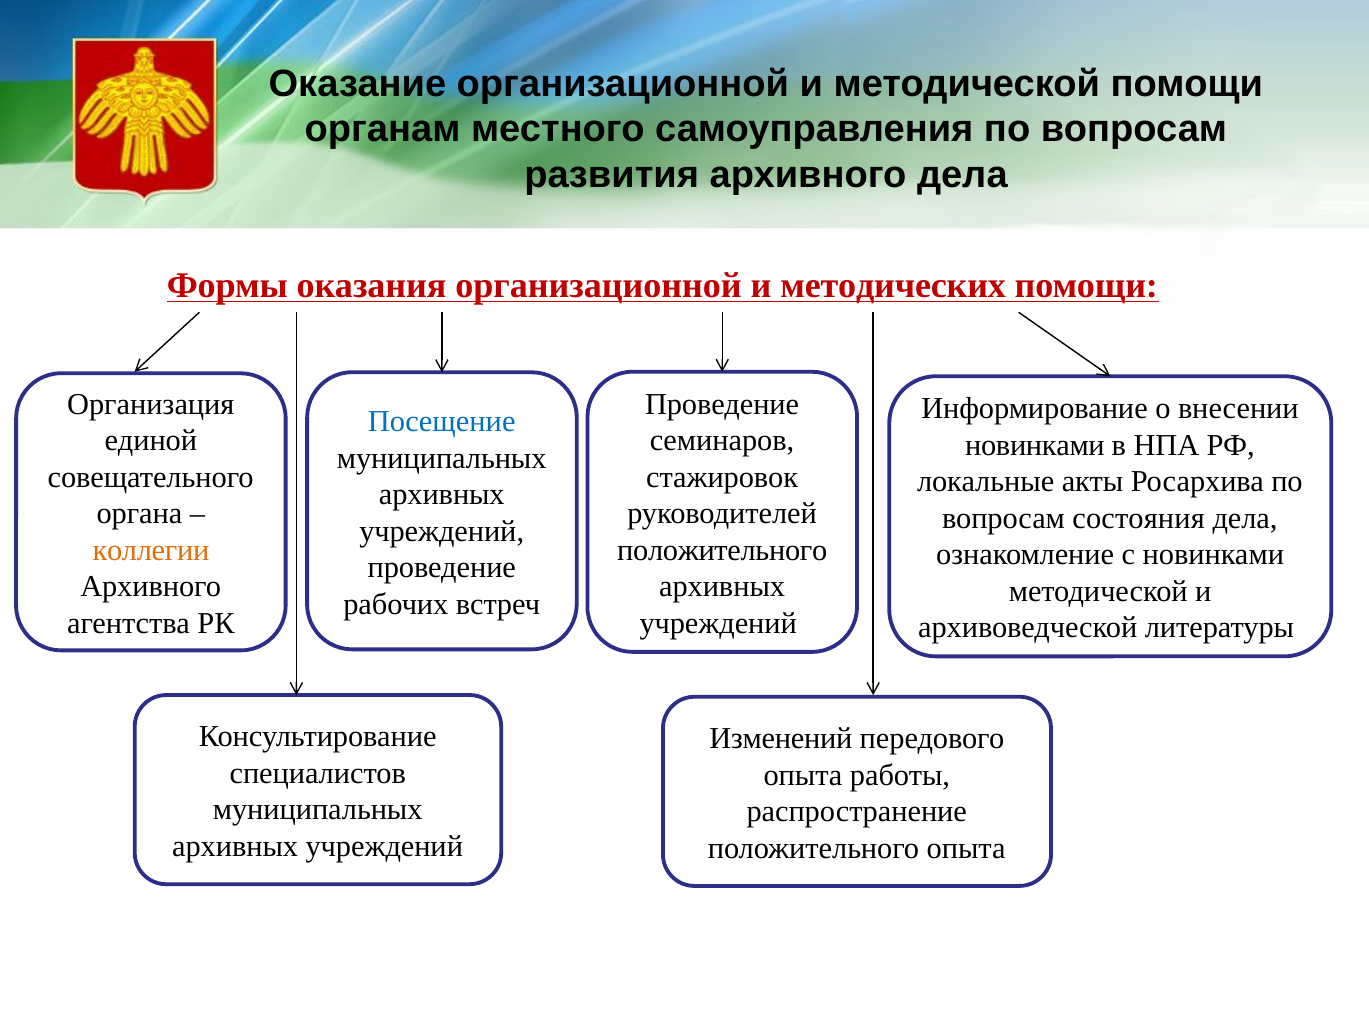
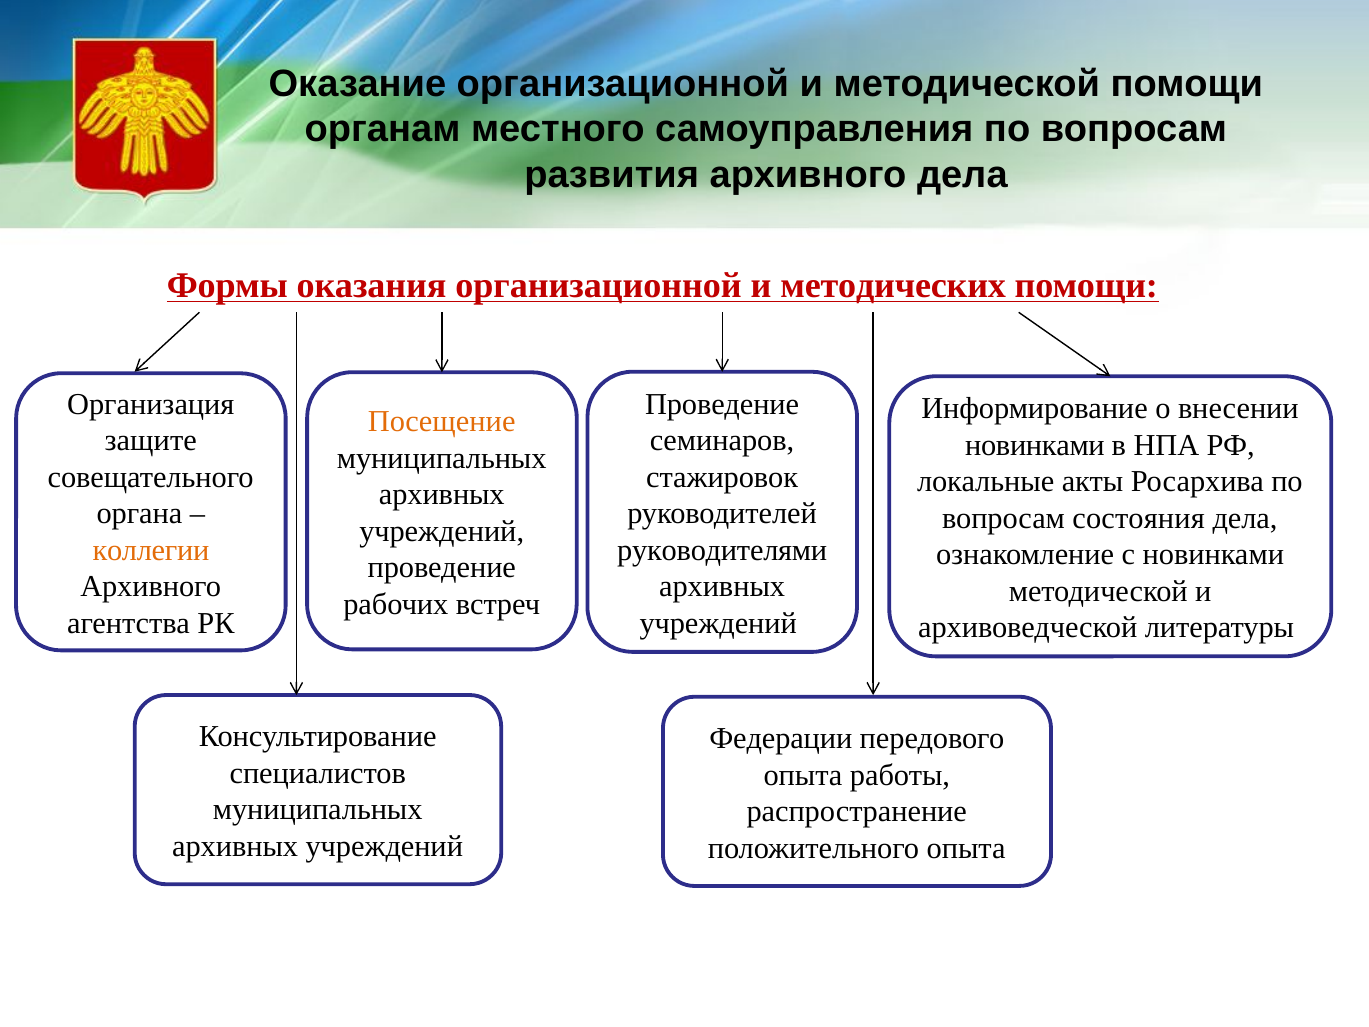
Посещение colour: blue -> orange
единой: единой -> защите
положительного at (722, 550): положительного -> руководителями
Изменений: Изменений -> Федерации
